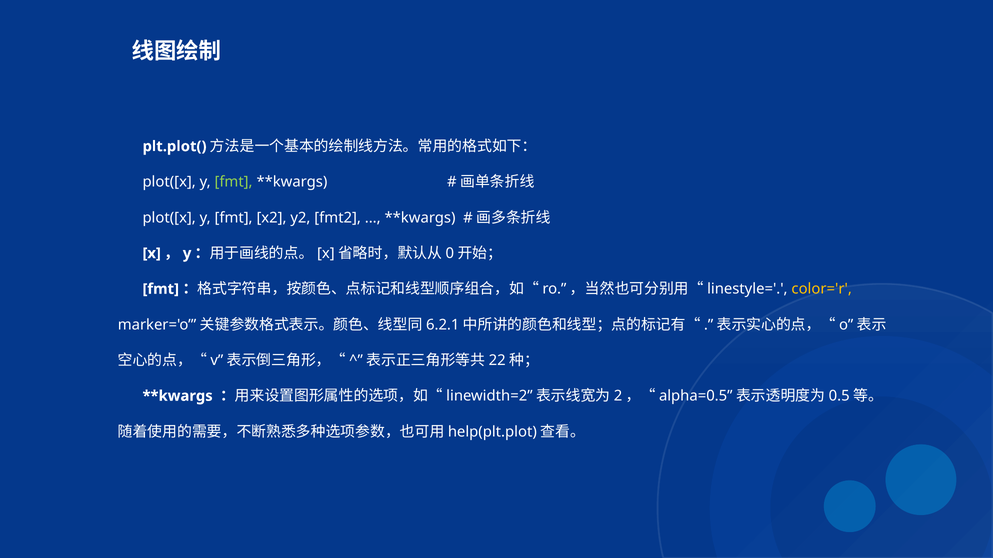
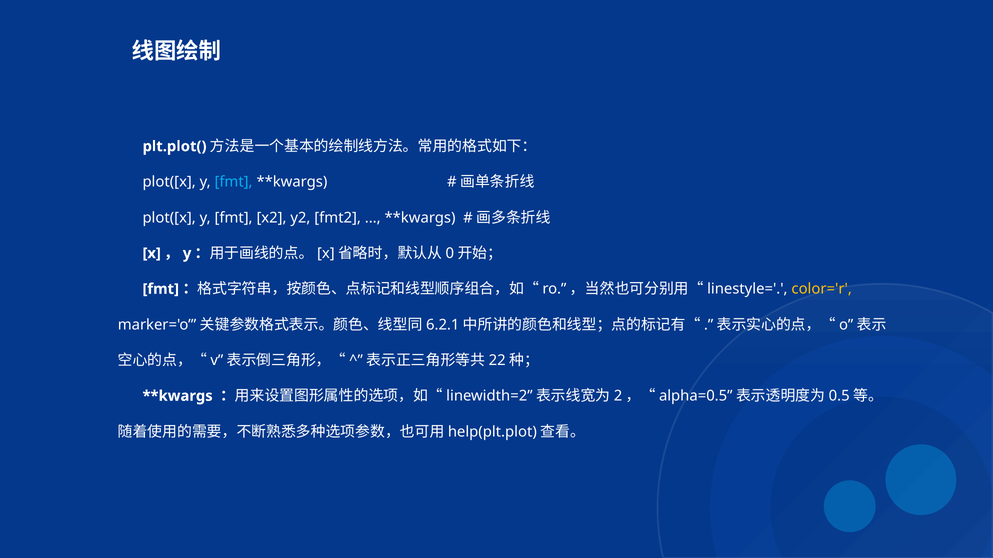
fmt at (234, 182) colour: light green -> light blue
